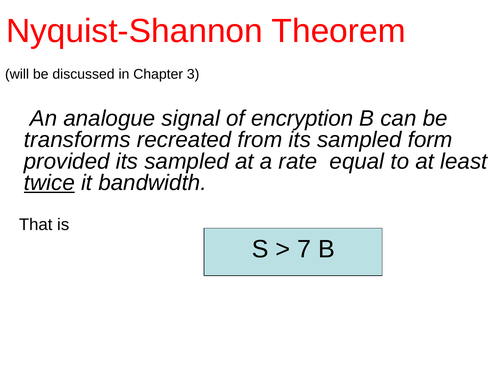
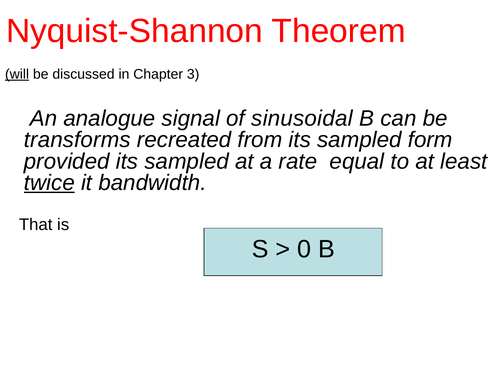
will underline: none -> present
encryption: encryption -> sinusoidal
7: 7 -> 0
